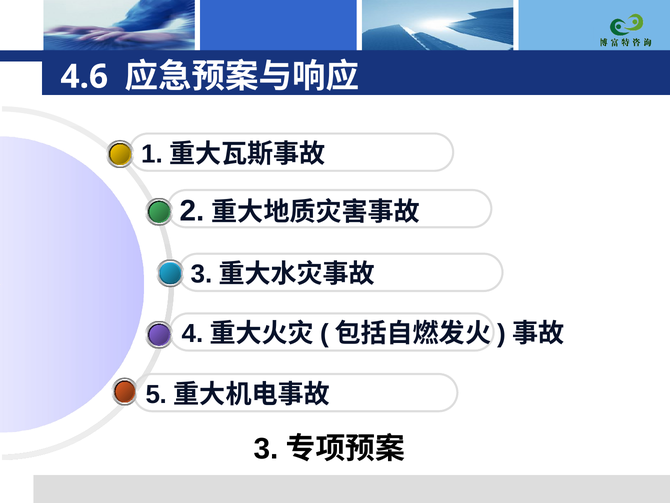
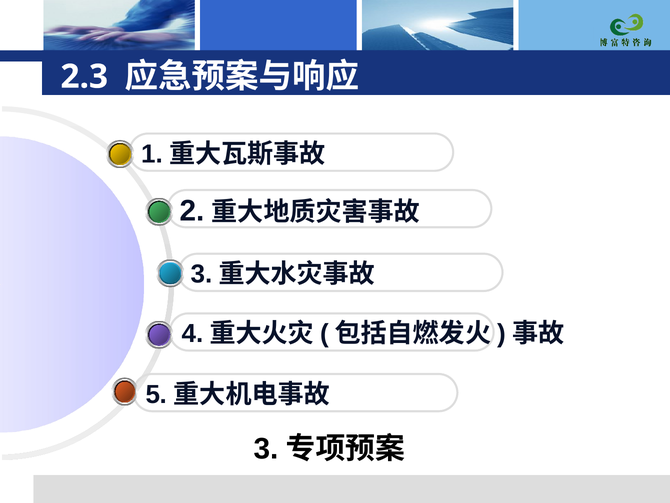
4.6: 4.6 -> 2.3
